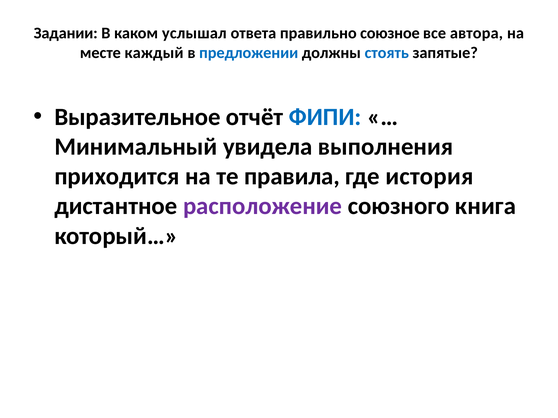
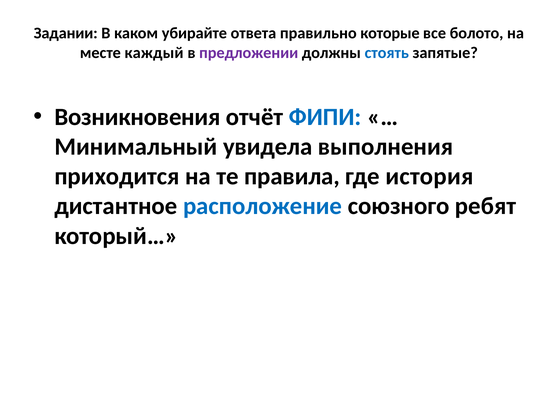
услышал: услышал -> убирайте
союзное: союзное -> которые
автора: автора -> болото
предложении colour: blue -> purple
Выразительное: Выразительное -> Возникновения
расположение colour: purple -> blue
книга: книга -> ребят
